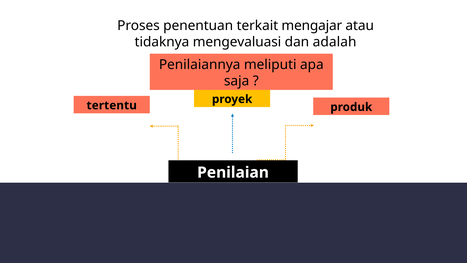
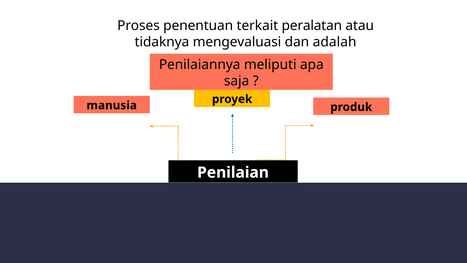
mengajar: mengajar -> peralatan
tertentu: tertentu -> manusia
